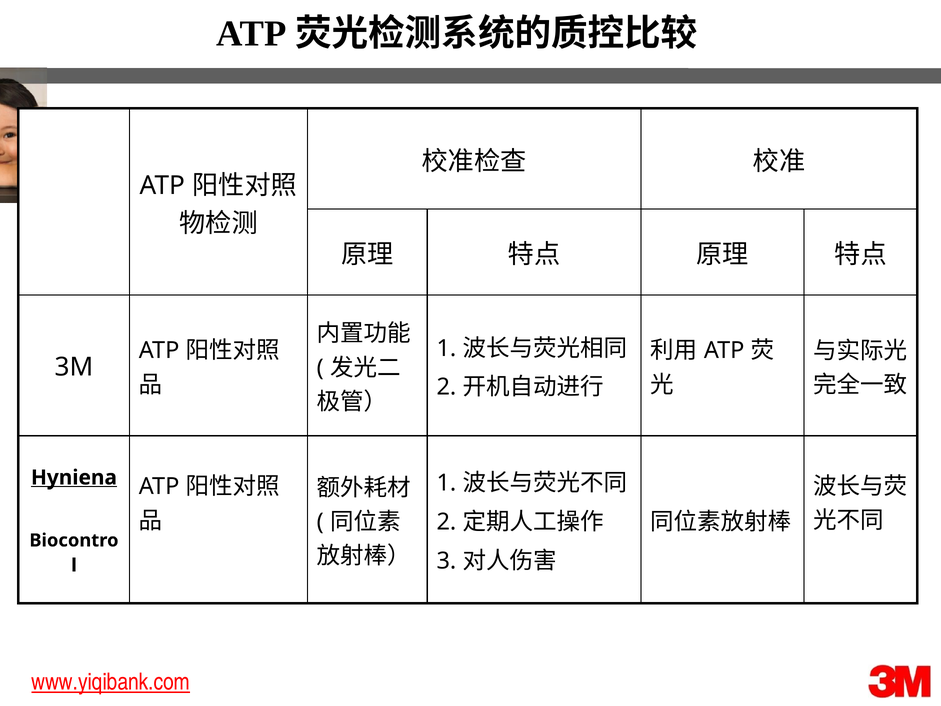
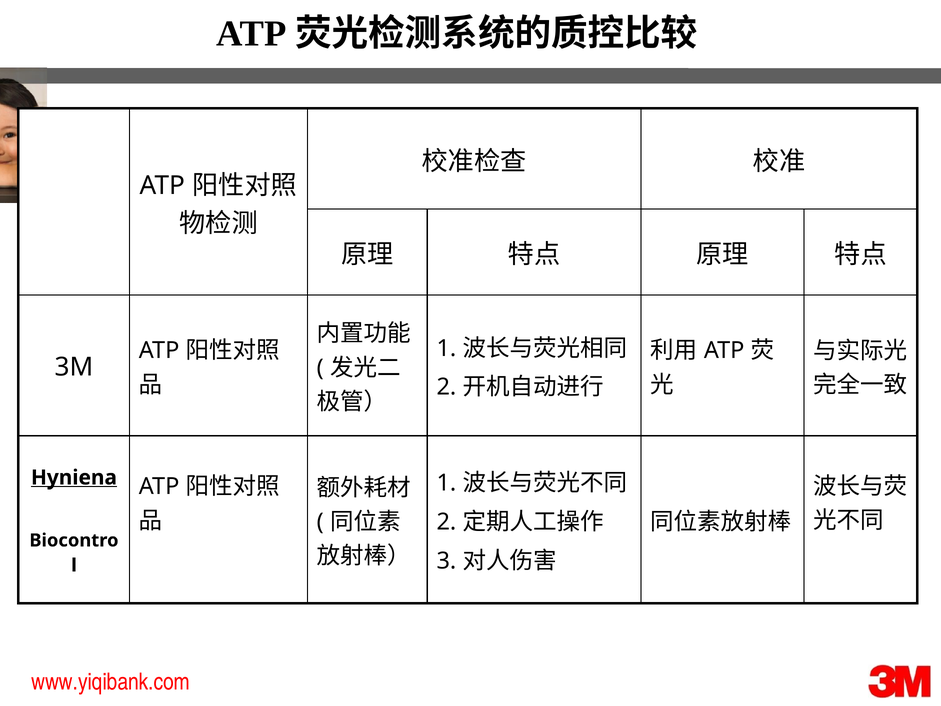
www.yiqibank.com underline: present -> none
